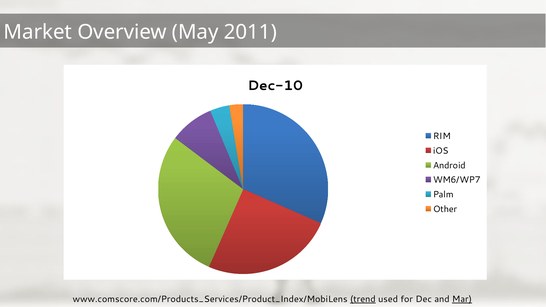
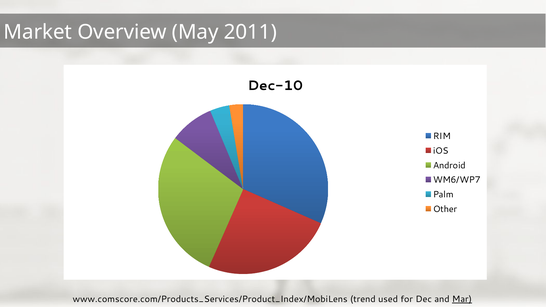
trend underline: present -> none
